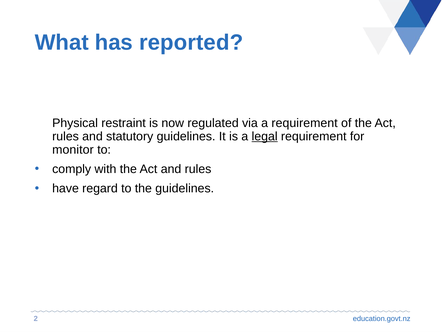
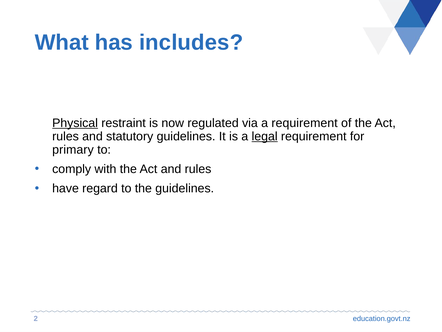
reported: reported -> includes
Physical underline: none -> present
monitor: monitor -> primary
